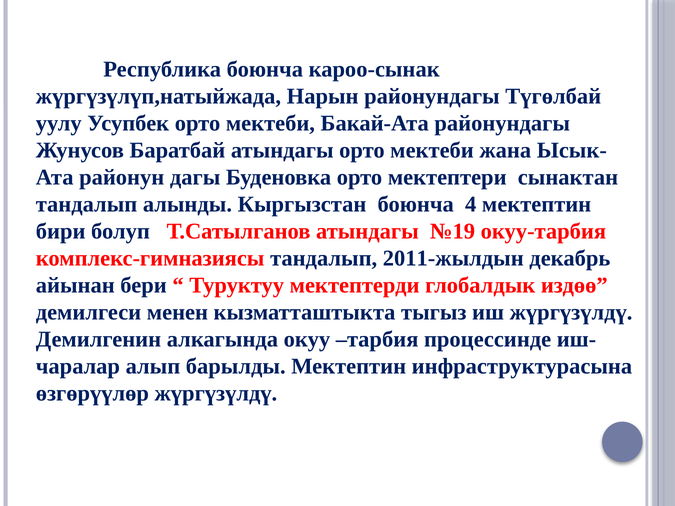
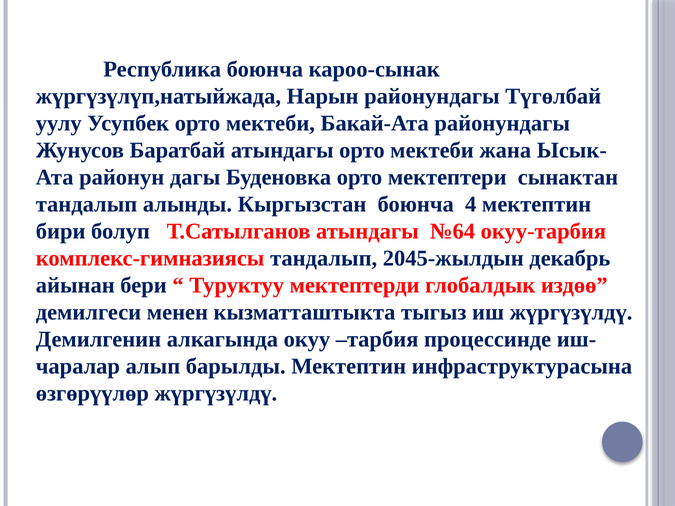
№19: №19 -> №64
2011-жылдын: 2011-жылдын -> 2045-жылдын
